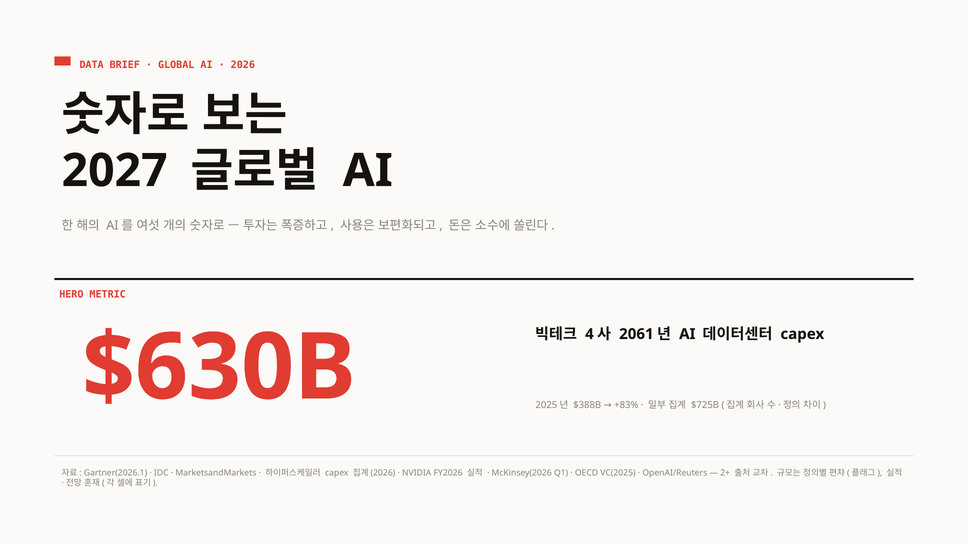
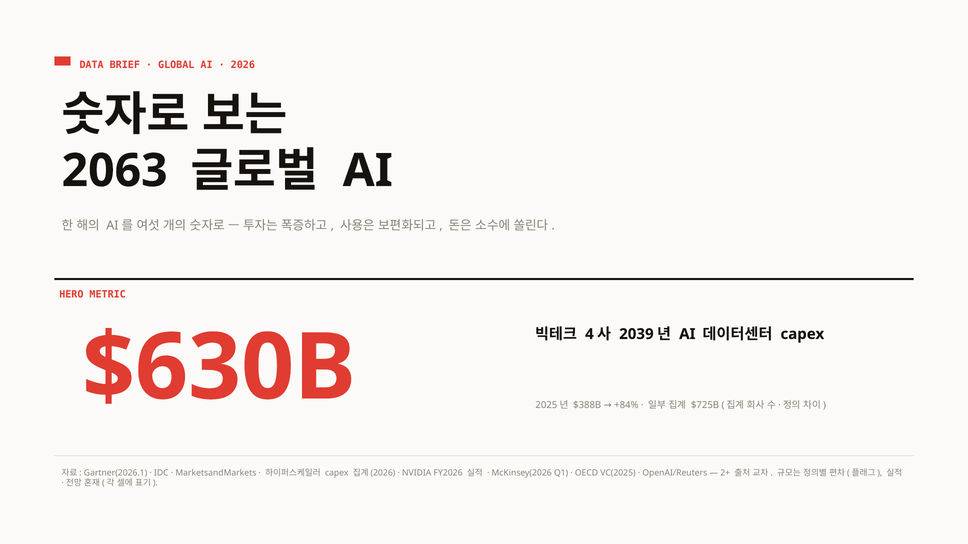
2027: 2027 -> 2063
2061: 2061 -> 2039
+83%: +83% -> +84%
